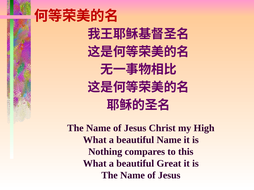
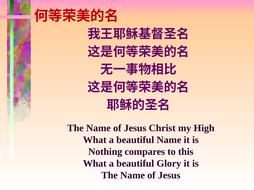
Great: Great -> Glory
